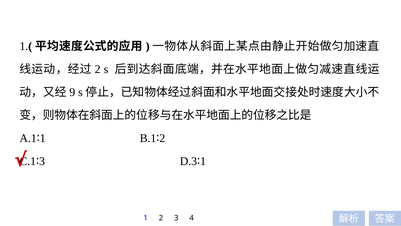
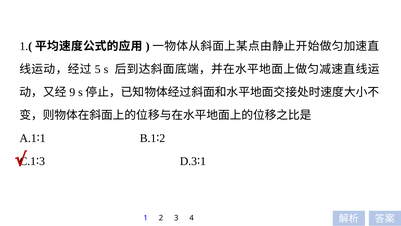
2 at (98, 69): 2 -> 5
